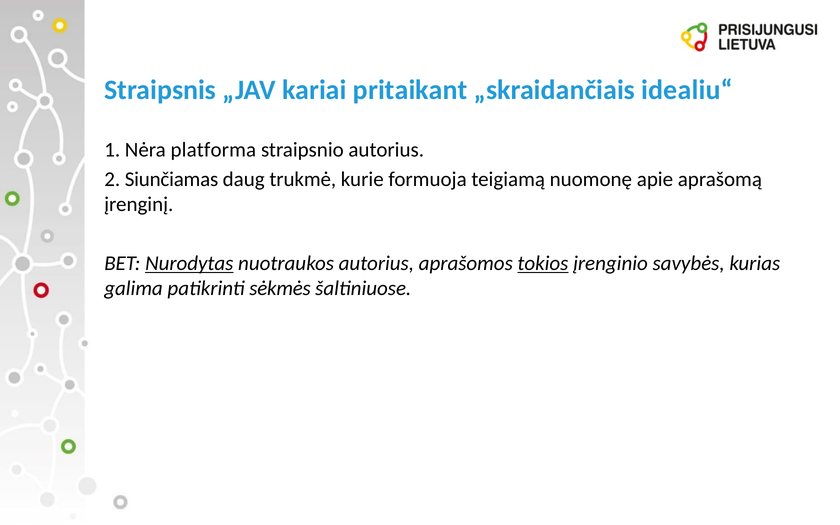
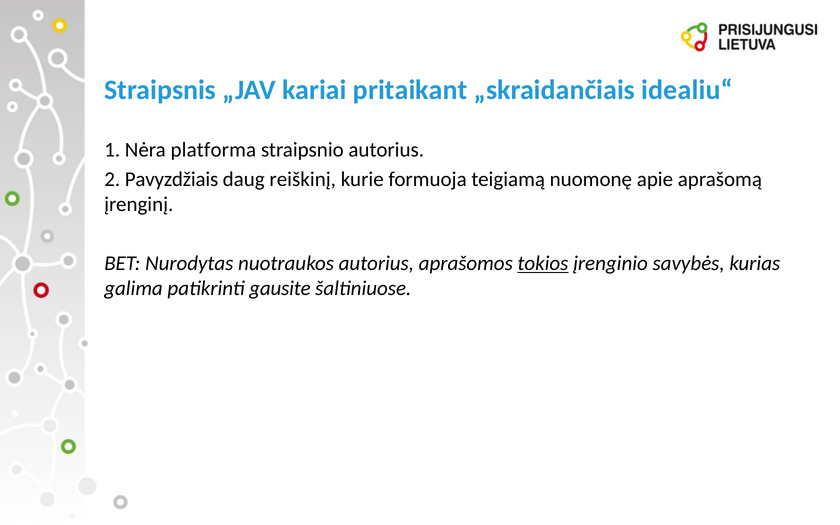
Siunčiamas: Siunčiamas -> Pavyzdžiais
trukmė: trukmė -> reiškinį
Nurodytas underline: present -> none
sėkmės: sėkmės -> gausite
